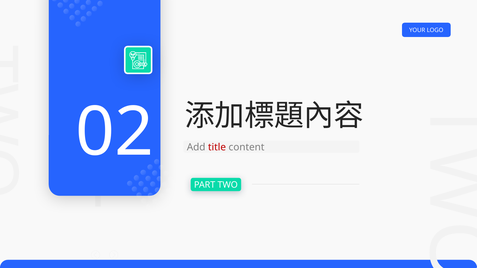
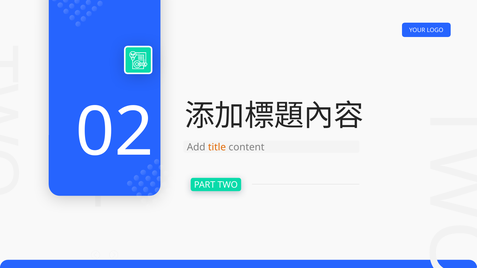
title colour: red -> orange
